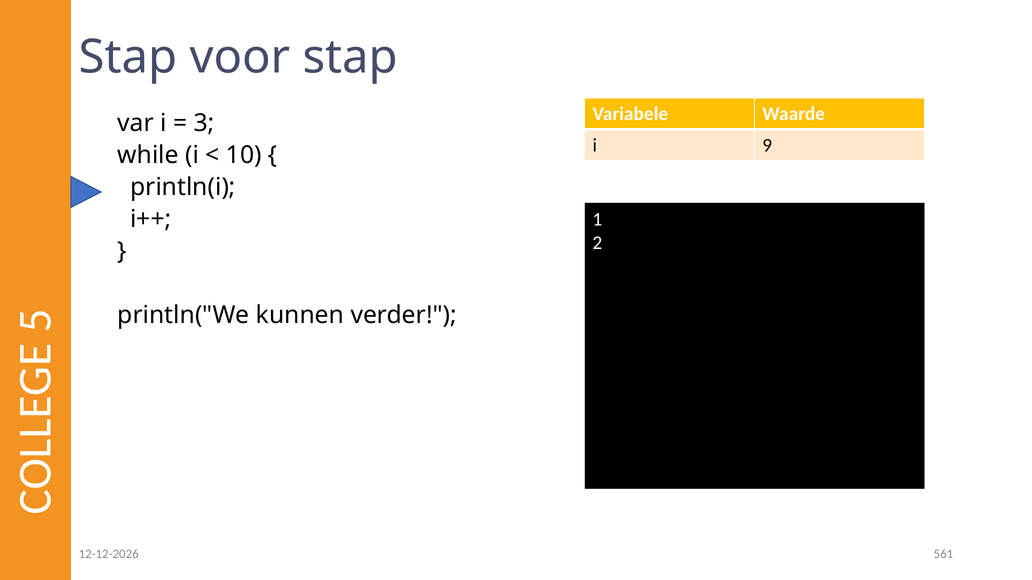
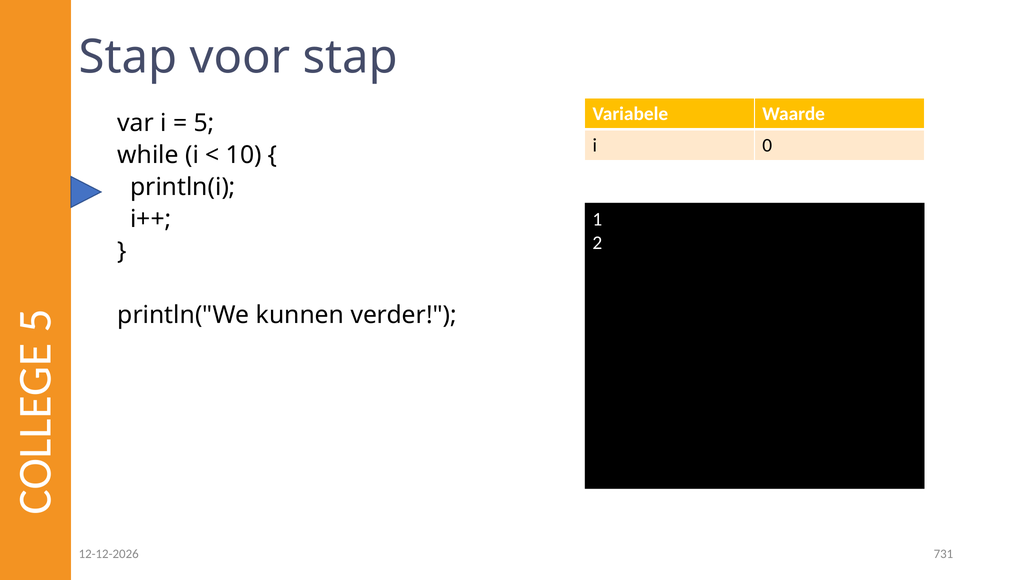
3 at (204, 123): 3 -> 5
9: 9 -> 0
561: 561 -> 731
